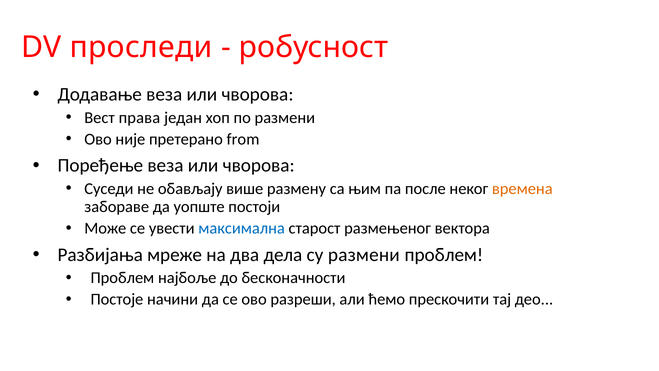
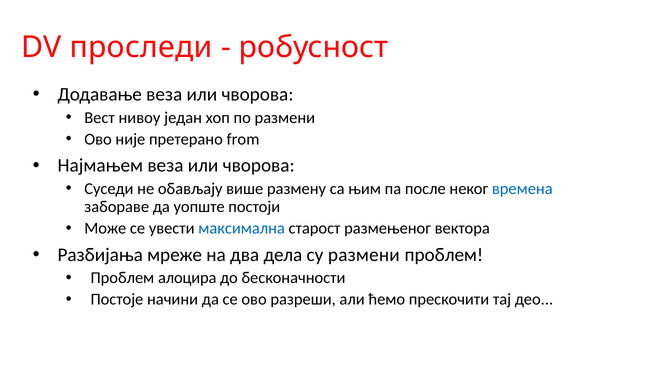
права: права -> нивоу
Поређење: Поређење -> Најмањем
времена colour: orange -> blue
најбоље: најбоље -> алоцира
